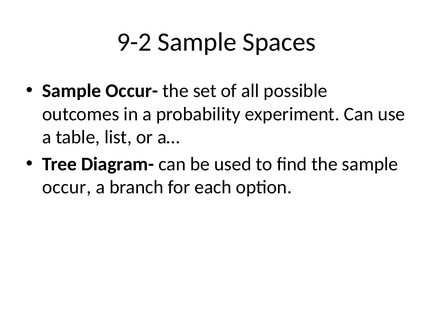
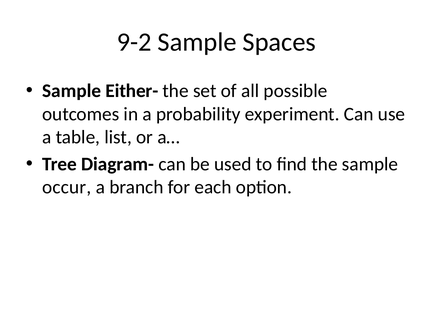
Occur-: Occur- -> Either-
